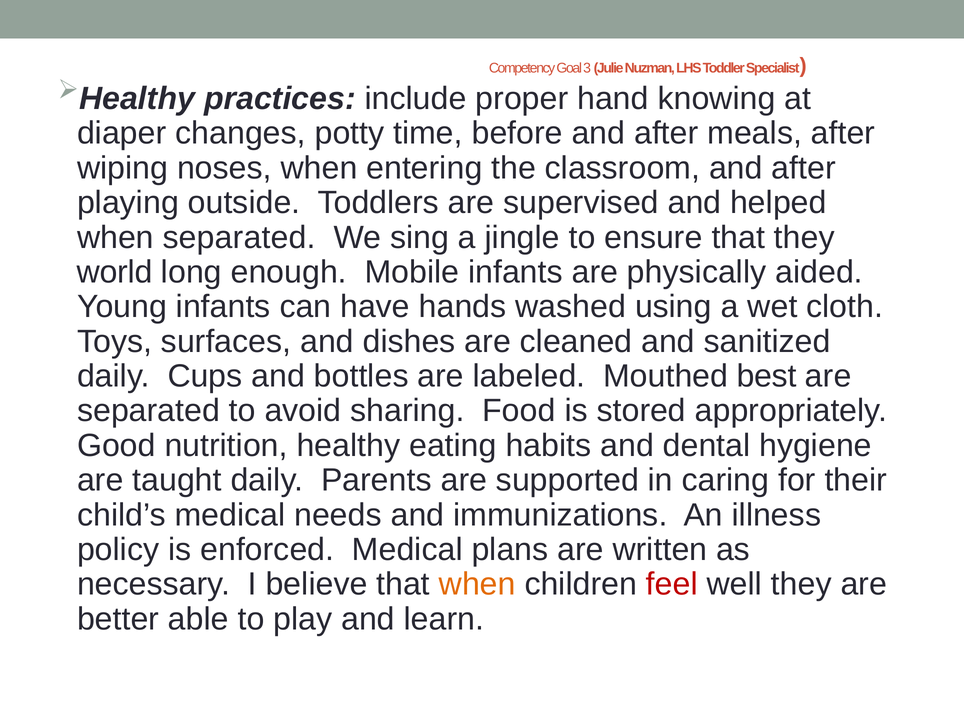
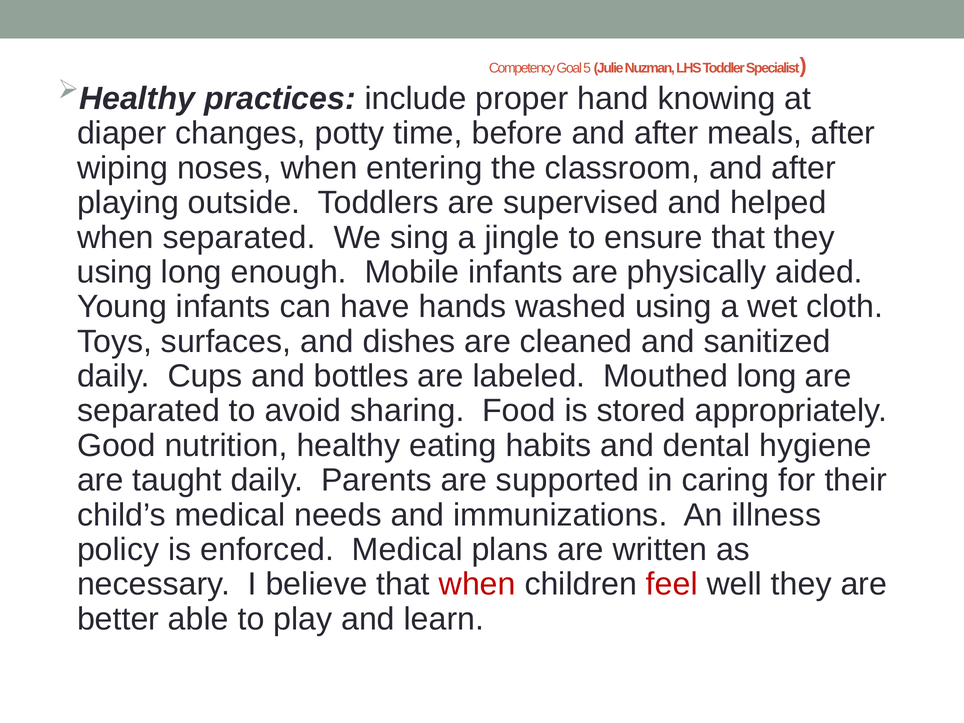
3: 3 -> 5
world at (115, 272): world -> using
Mouthed best: best -> long
when at (477, 584) colour: orange -> red
